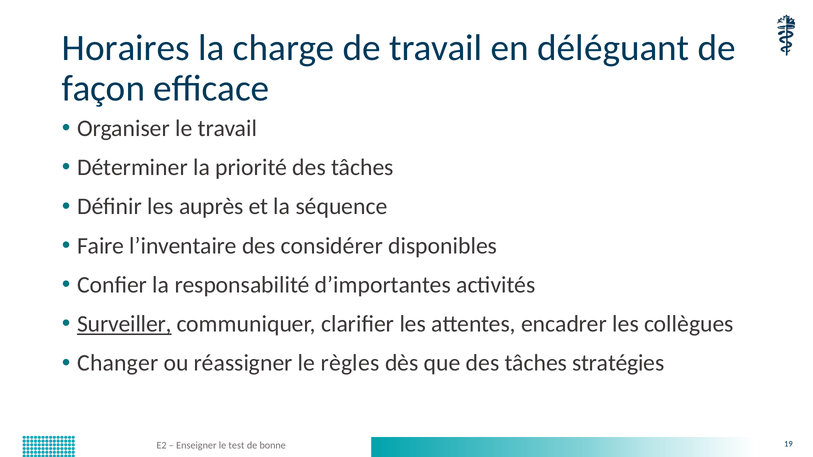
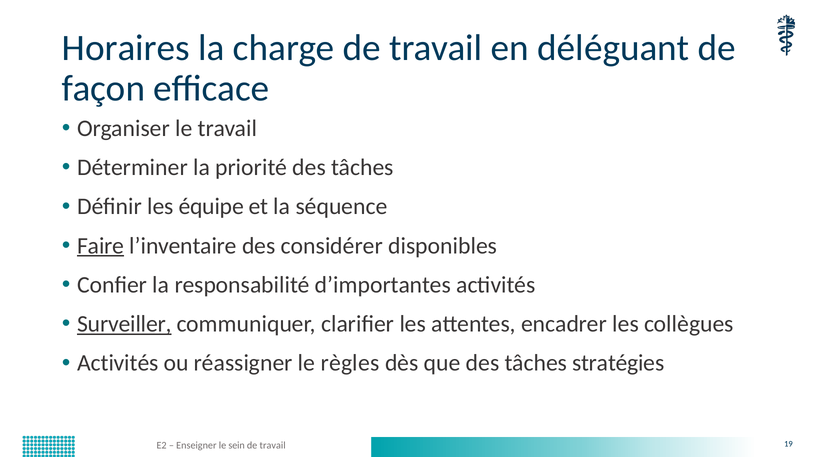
auprès: auprès -> équipe
Faire underline: none -> present
Changer at (118, 363): Changer -> Activités
test: test -> sein
bonne at (273, 445): bonne -> travail
